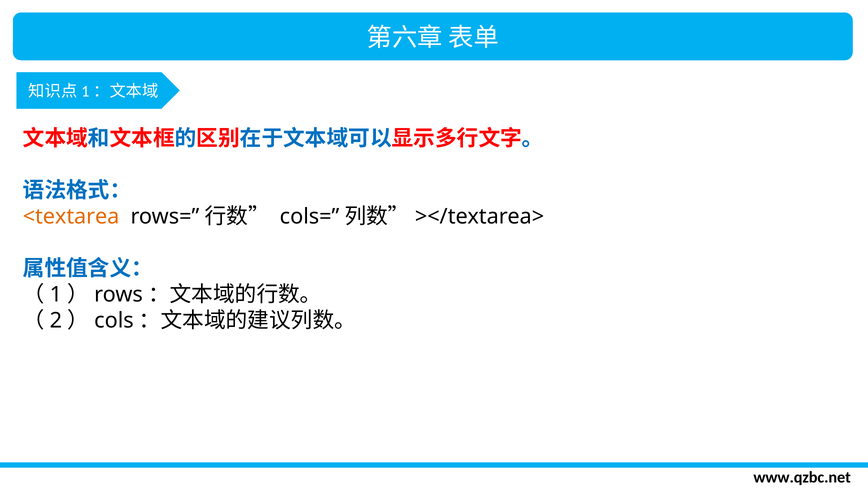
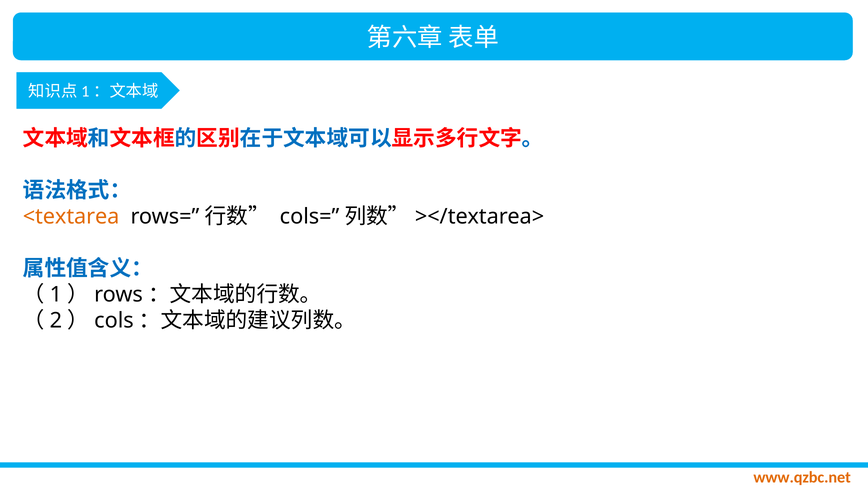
www.qzbc.net colour: black -> orange
